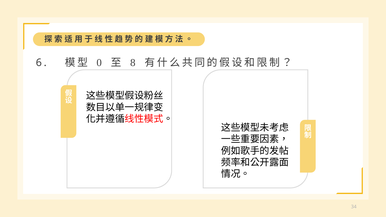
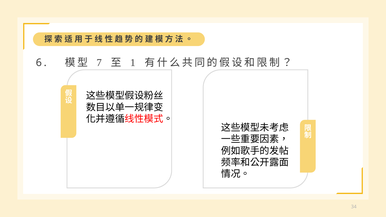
0: 0 -> 7
8: 8 -> 1
